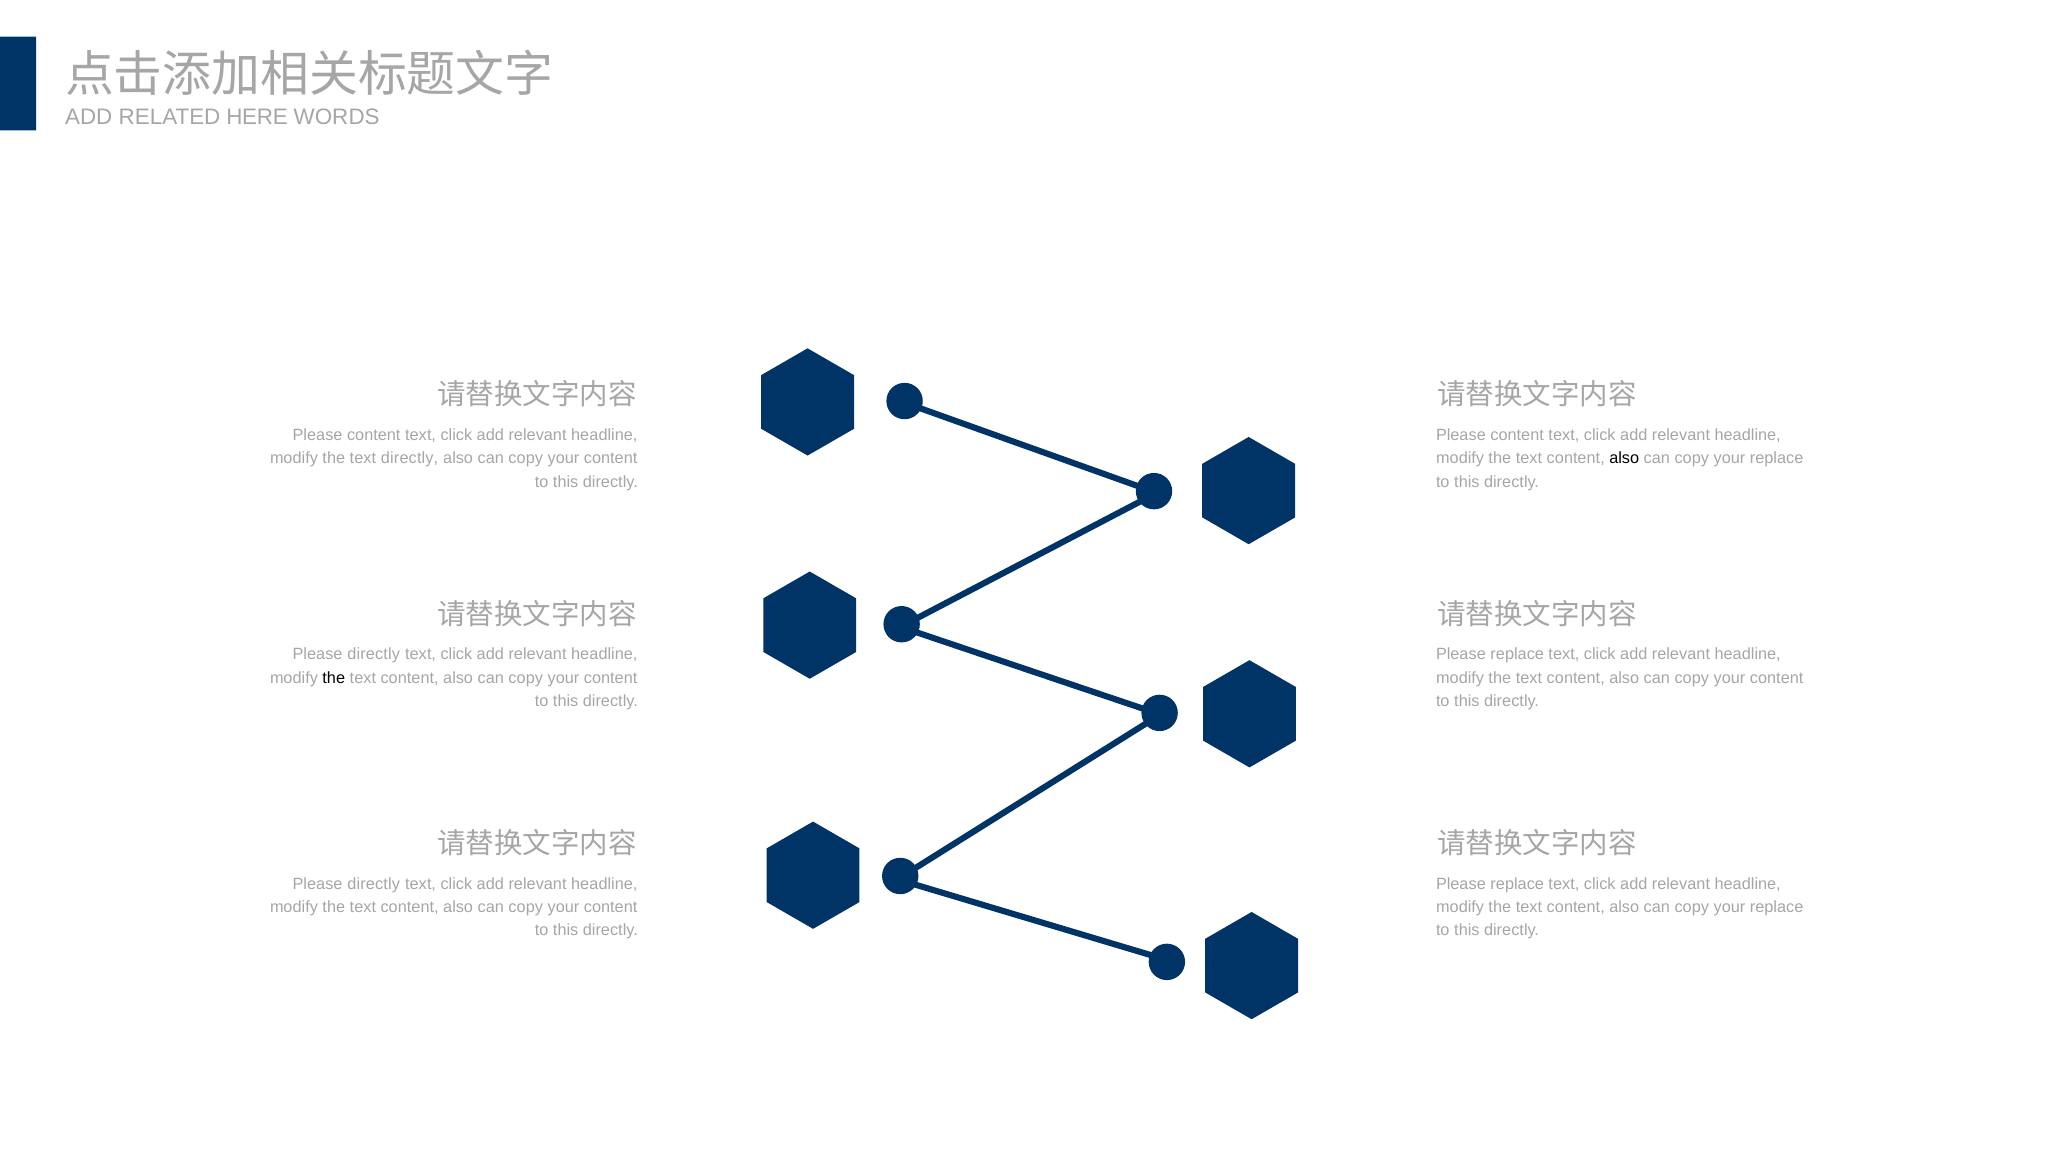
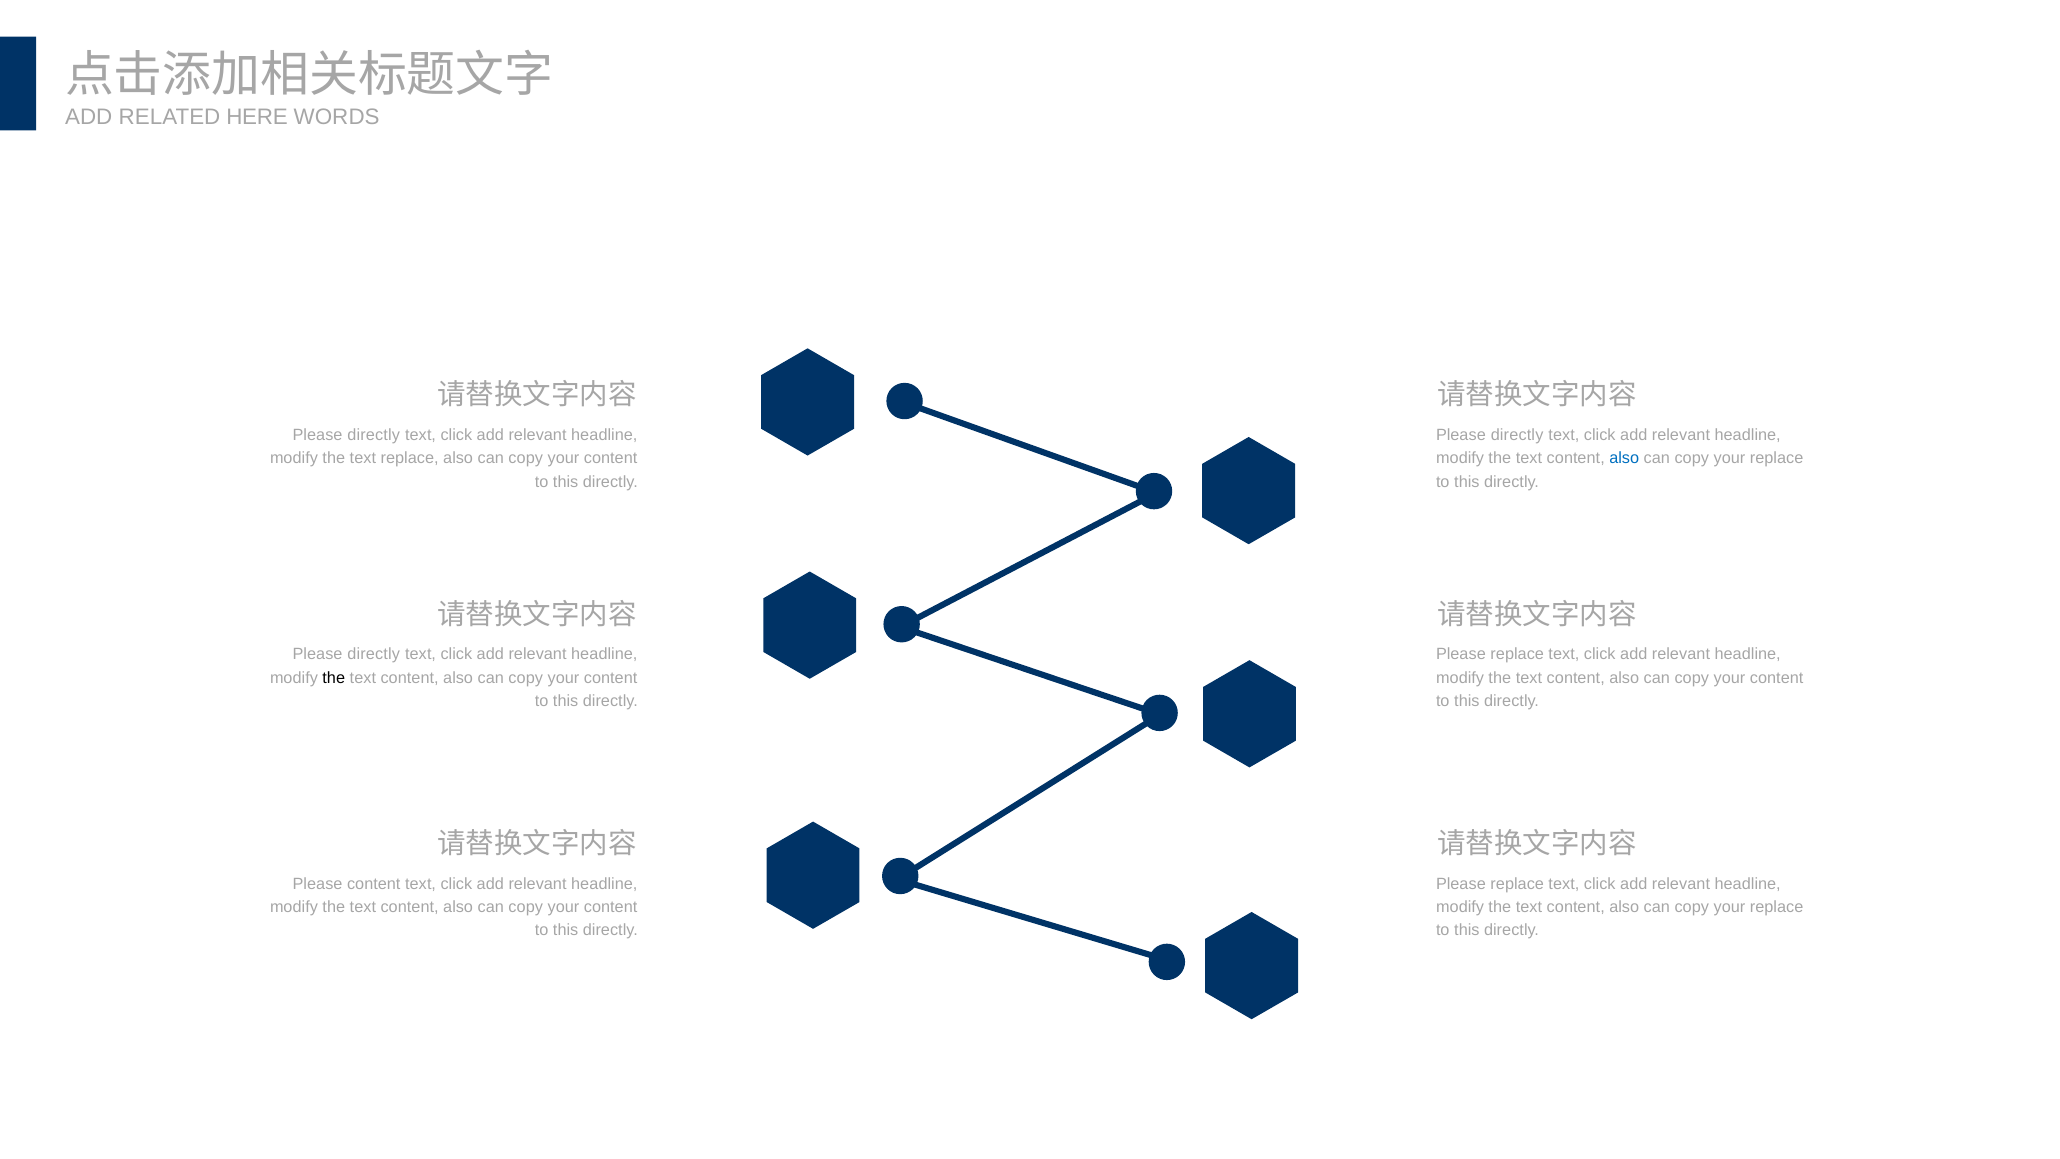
content at (374, 435): content -> directly
content at (1517, 435): content -> directly
text directly: directly -> replace
also at (1624, 458) colour: black -> blue
directly at (374, 883): directly -> content
